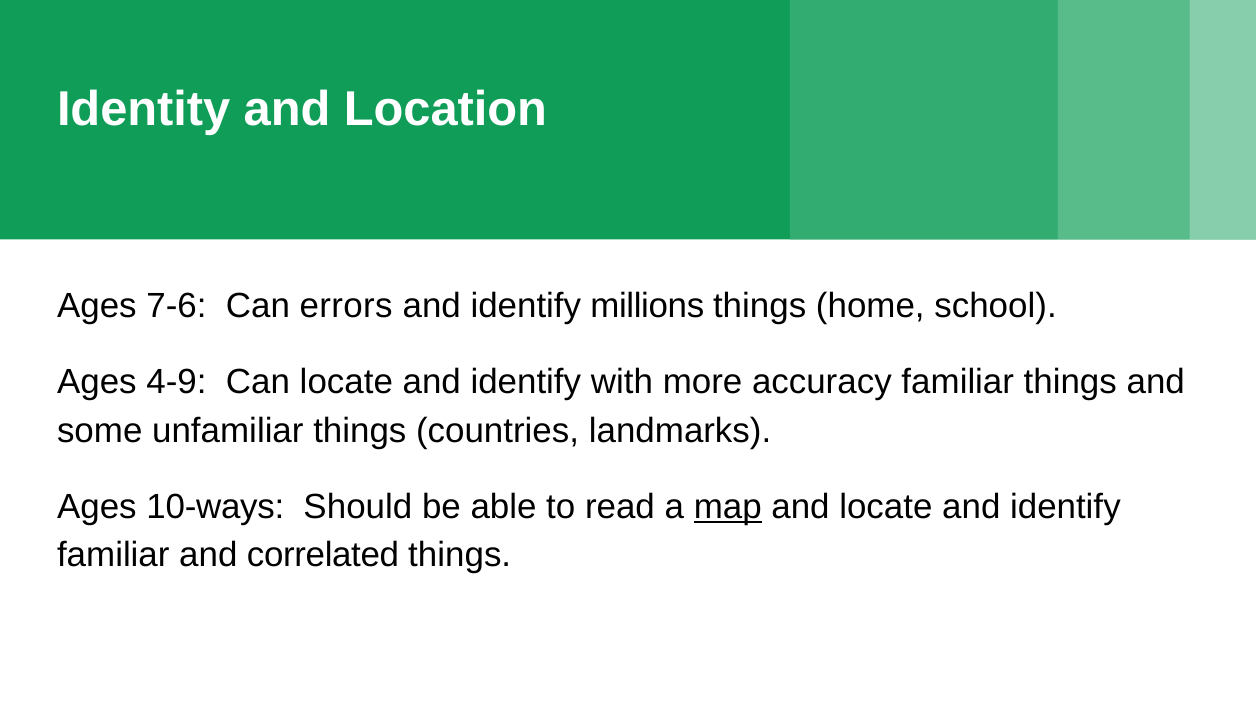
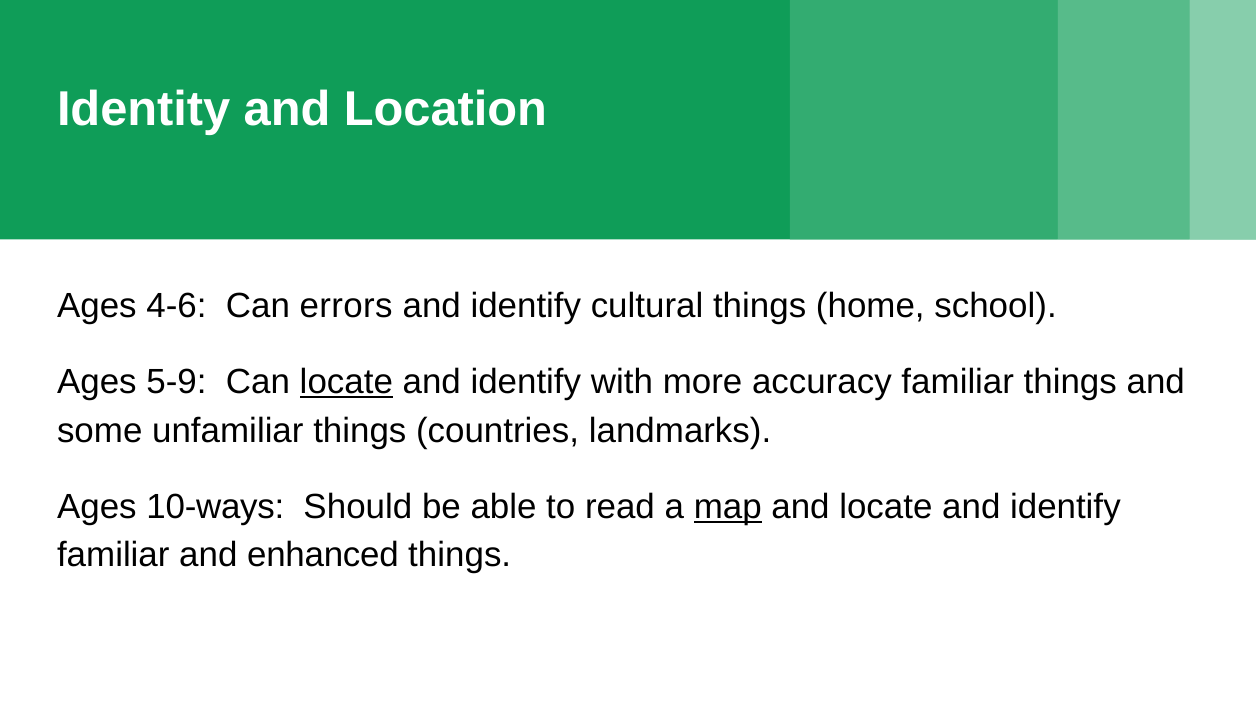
7-6: 7-6 -> 4-6
millions: millions -> cultural
4-9: 4-9 -> 5-9
locate at (346, 382) underline: none -> present
correlated: correlated -> enhanced
